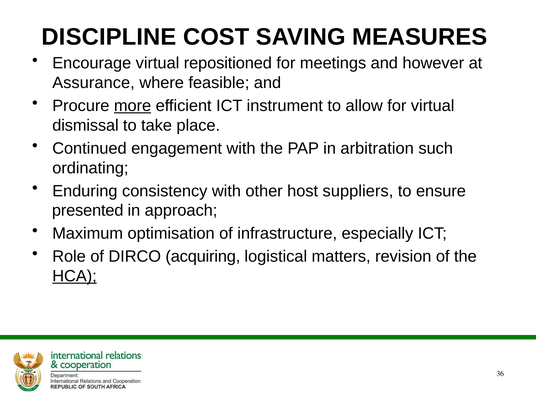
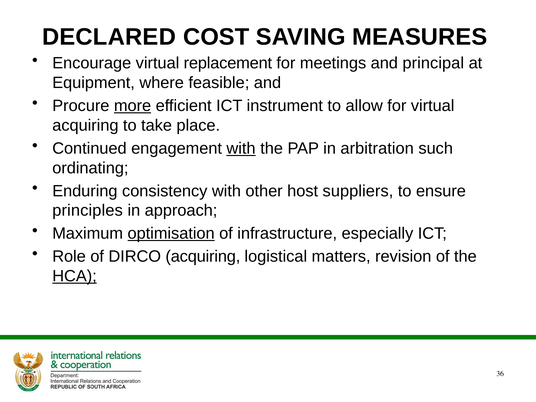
DISCIPLINE: DISCIPLINE -> DECLARED
repositioned: repositioned -> replacement
however: however -> principal
Assurance: Assurance -> Equipment
dismissal at (85, 125): dismissal -> acquiring
with at (241, 148) underline: none -> present
presented: presented -> principles
optimisation underline: none -> present
